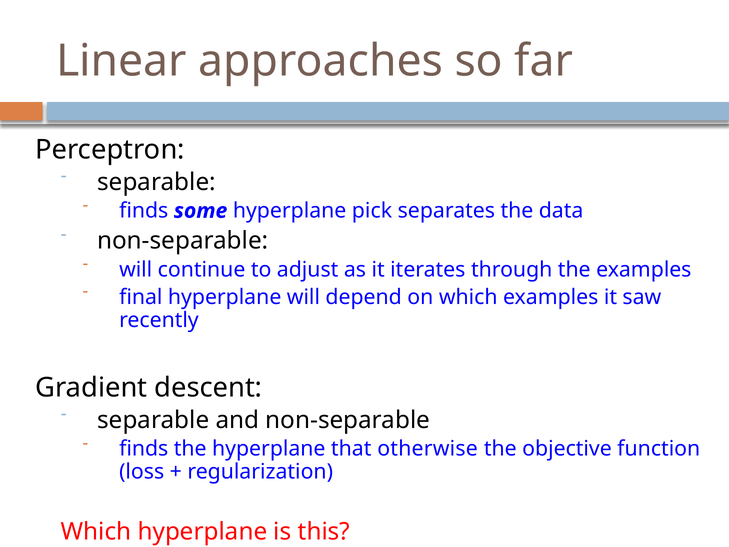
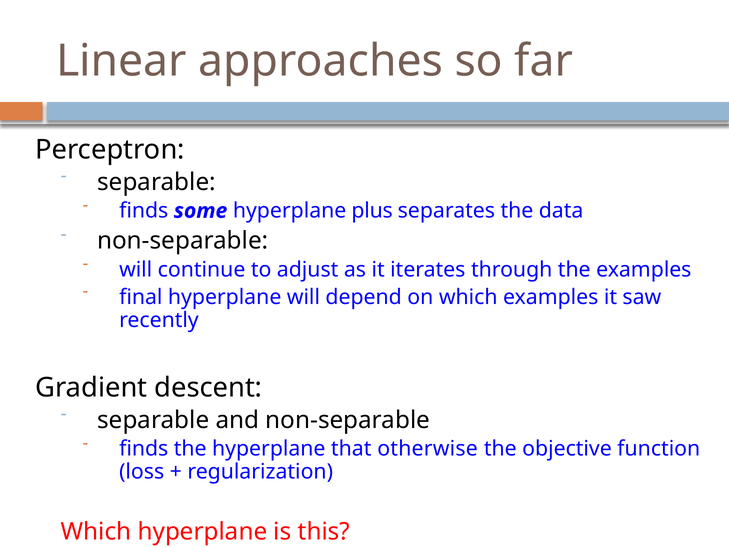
pick: pick -> plus
